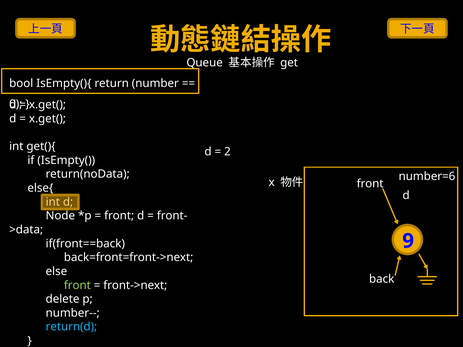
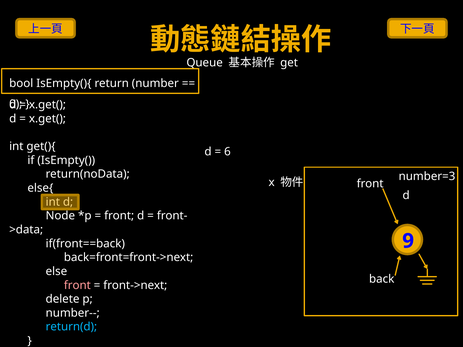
2: 2 -> 6
number=6: number=6 -> number=3
front at (77, 285) colour: light green -> pink
